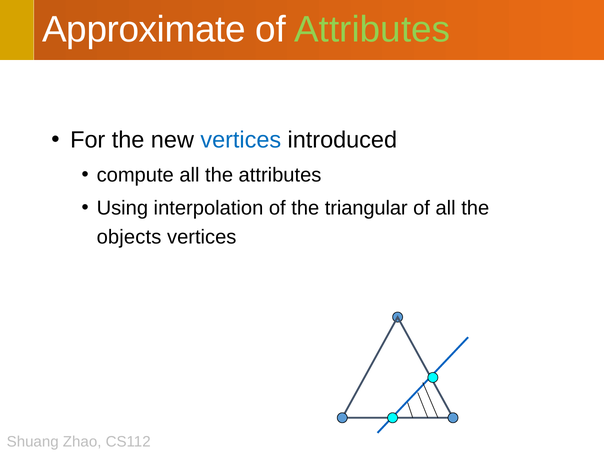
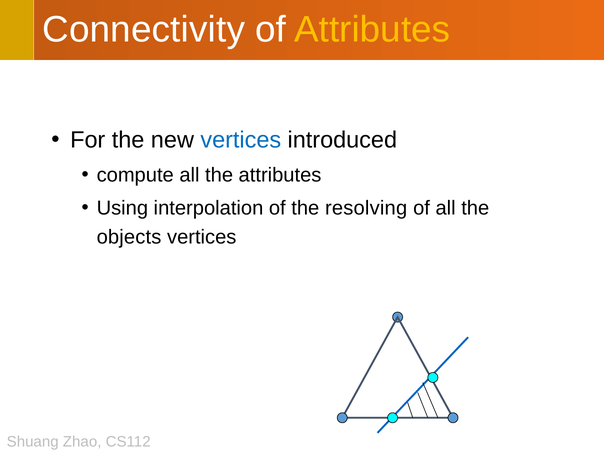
Approximate: Approximate -> Connectivity
Attributes at (372, 30) colour: light green -> yellow
triangular: triangular -> resolving
